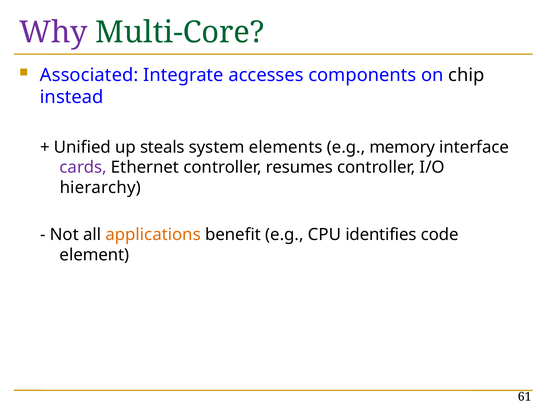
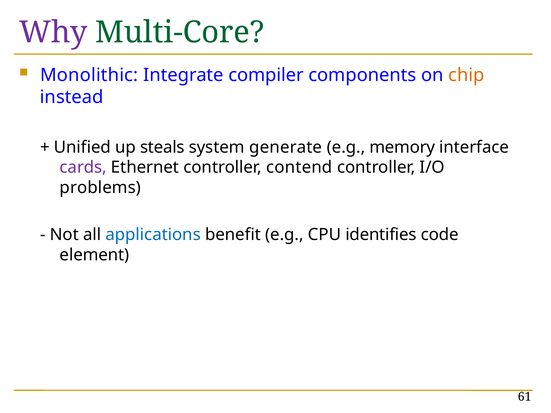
Associated: Associated -> Monolithic
accesses: accesses -> compiler
chip colour: black -> orange
elements: elements -> generate
resumes: resumes -> contend
hierarchy: hierarchy -> problems
applications colour: orange -> blue
